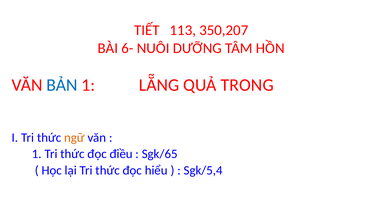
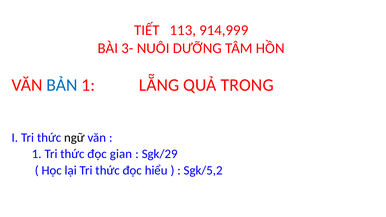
350,207: 350,207 -> 914,999
6-: 6- -> 3-
ngữ colour: orange -> black
điều: điều -> gian
Sgk/65: Sgk/65 -> Sgk/29
Sgk/5,4: Sgk/5,4 -> Sgk/5,2
